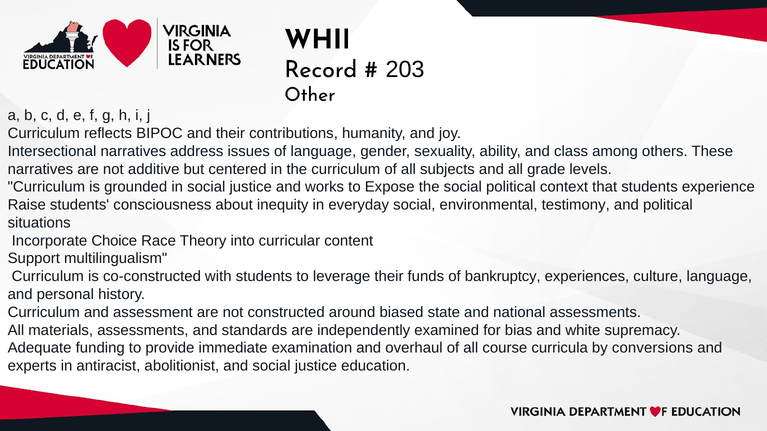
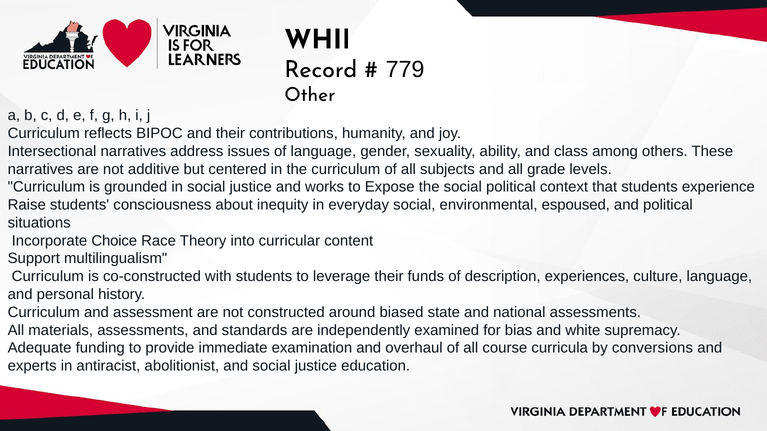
203: 203 -> 779
testimony: testimony -> espoused
bankruptcy: bankruptcy -> description
